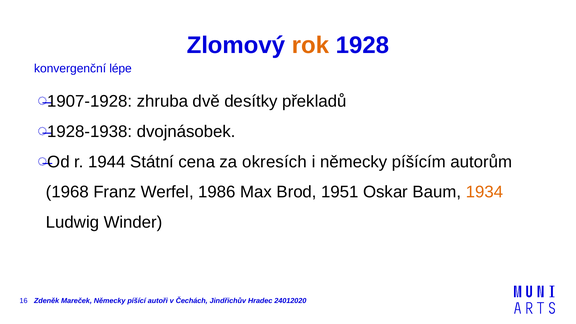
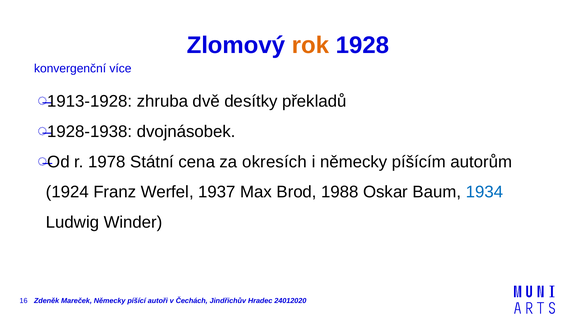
lépe: lépe -> více
1907-1928: 1907-1928 -> 1913-1928
1944: 1944 -> 1978
1968: 1968 -> 1924
1986: 1986 -> 1937
1951: 1951 -> 1988
1934 colour: orange -> blue
